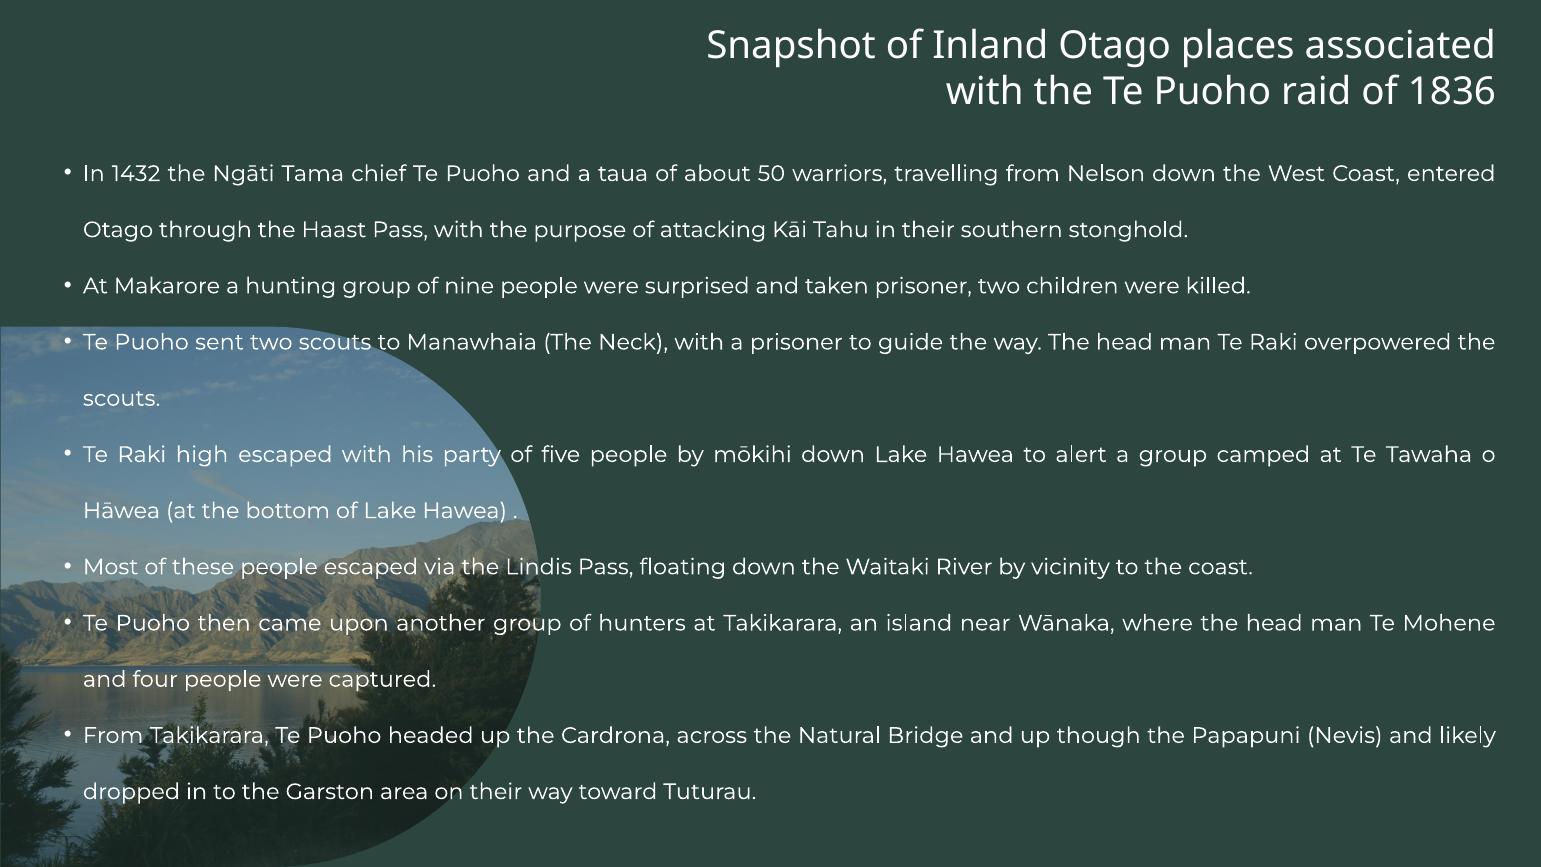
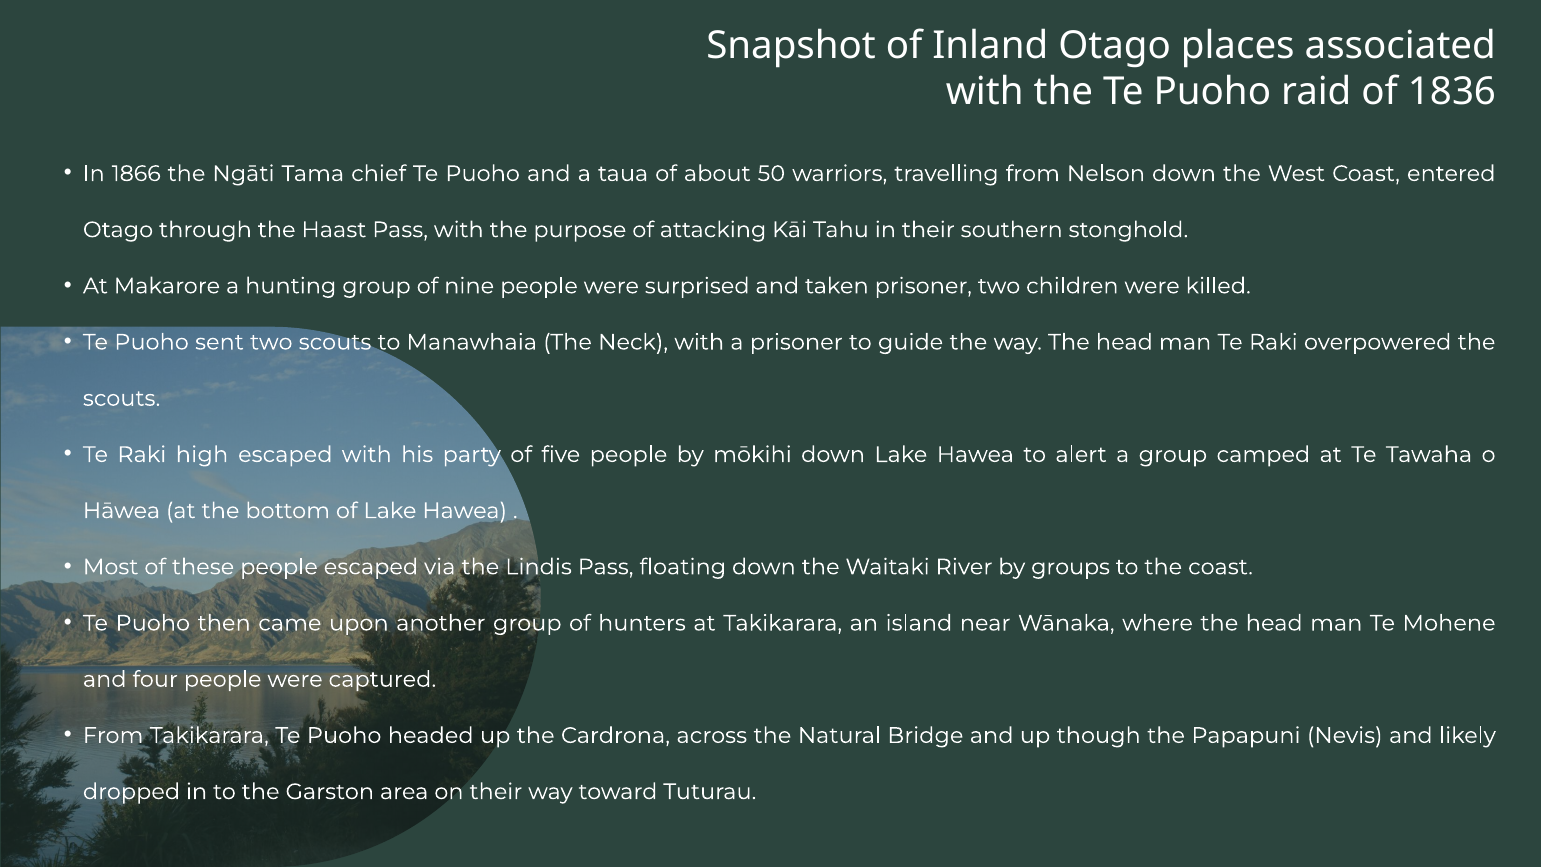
1432: 1432 -> 1866
vicinity: vicinity -> groups
